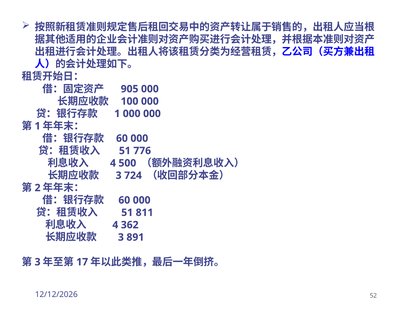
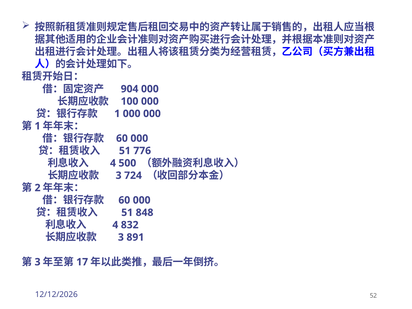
905: 905 -> 904
811: 811 -> 848
362: 362 -> 832
